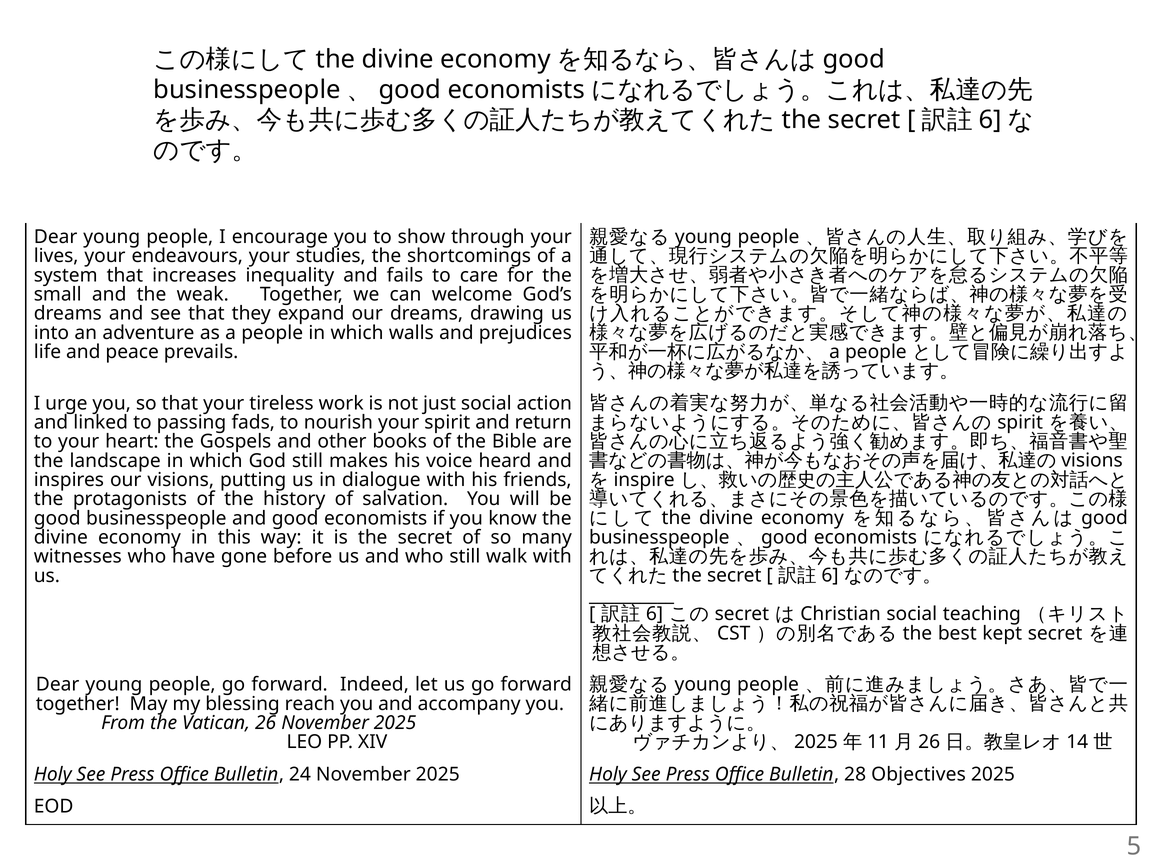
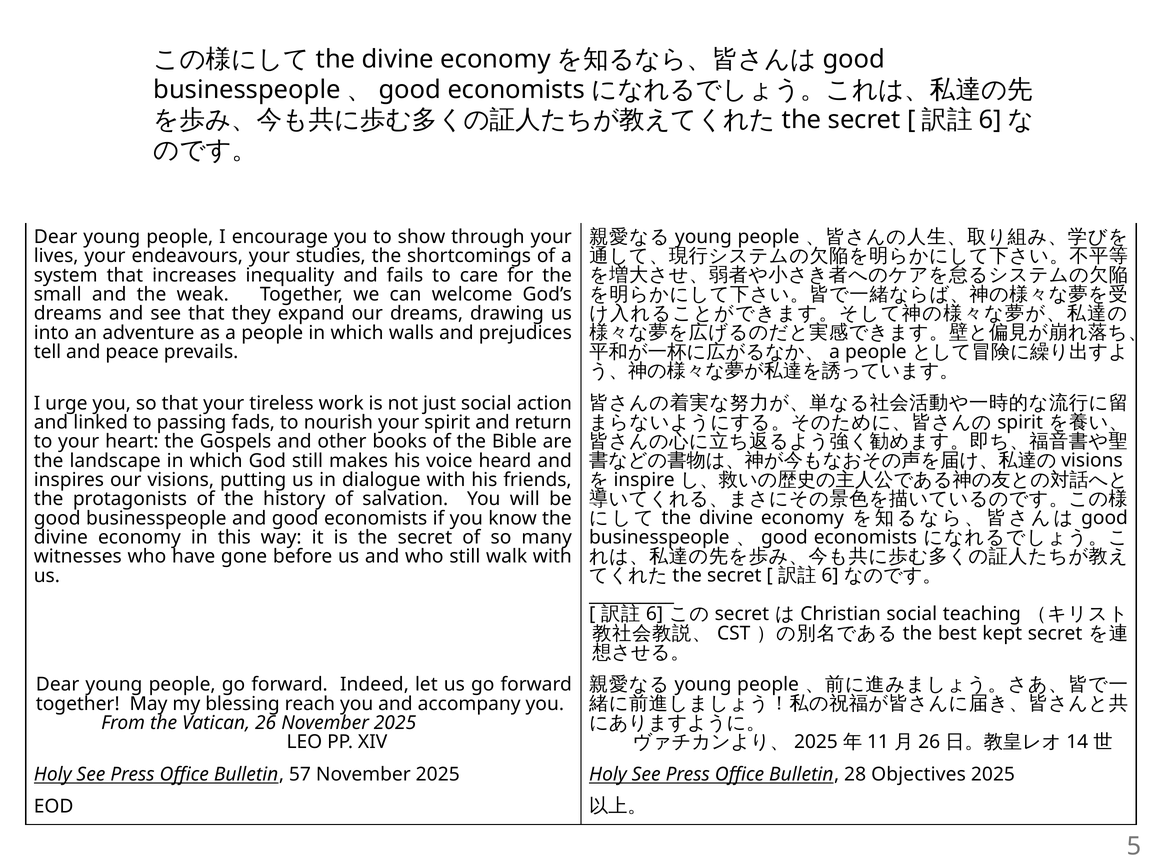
life: life -> tell
24: 24 -> 57
